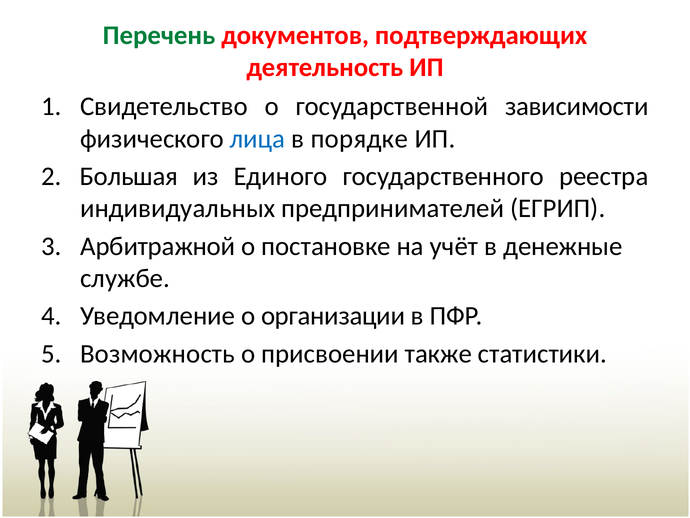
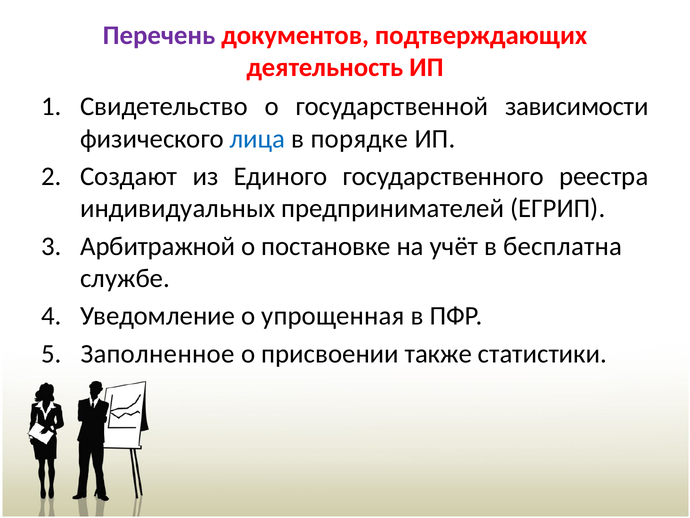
Перечень colour: green -> purple
Большая: Большая -> Создают
денежные: денежные -> бесплатна
организации: организации -> упрощенная
Возможность: Возможность -> Заполненное
